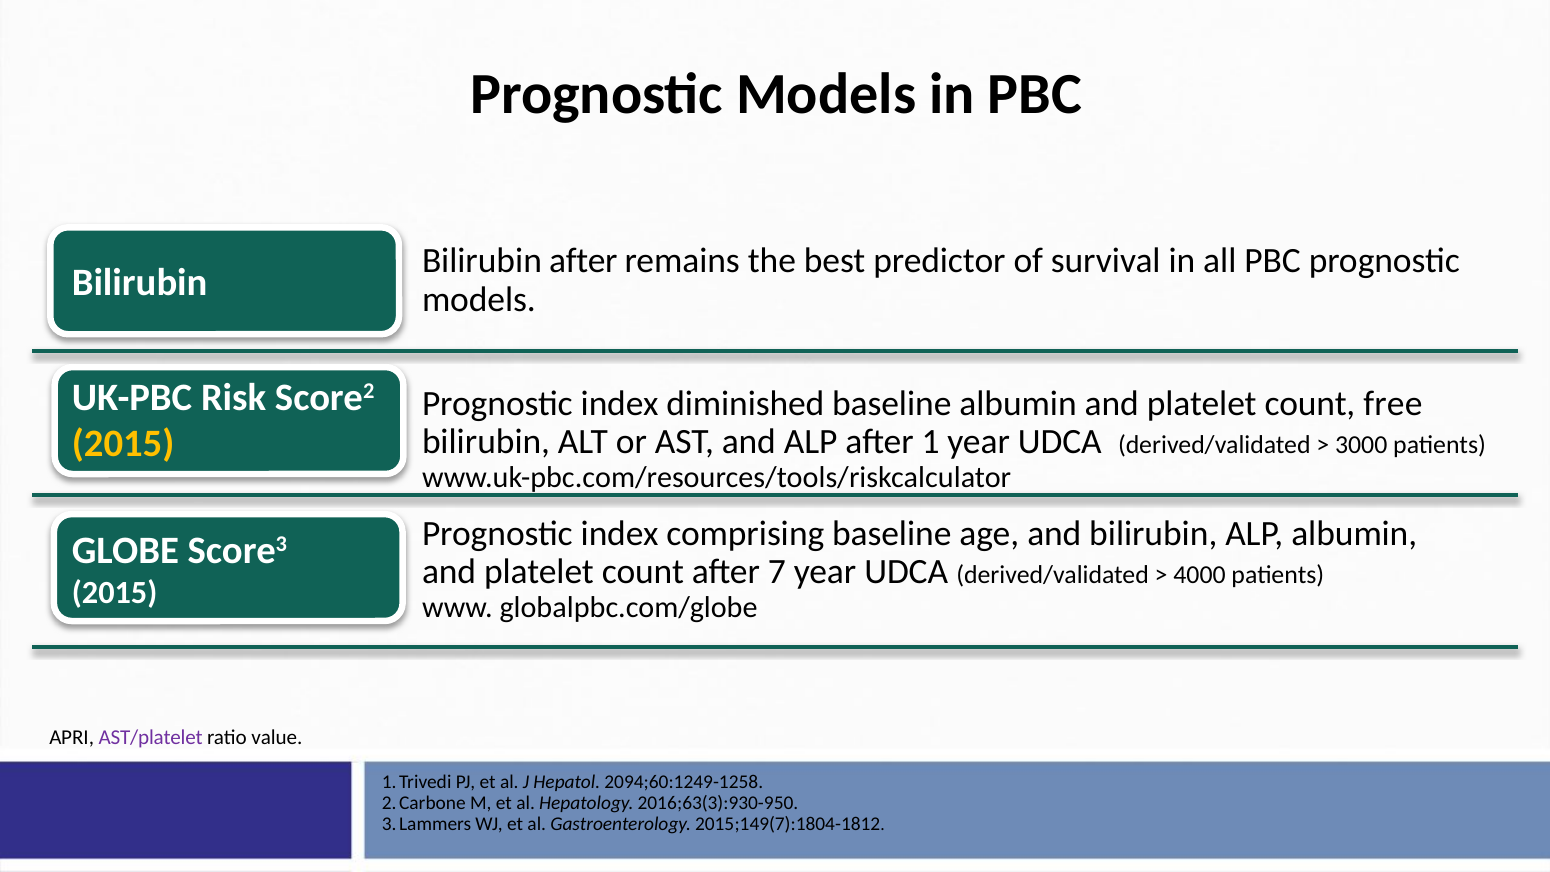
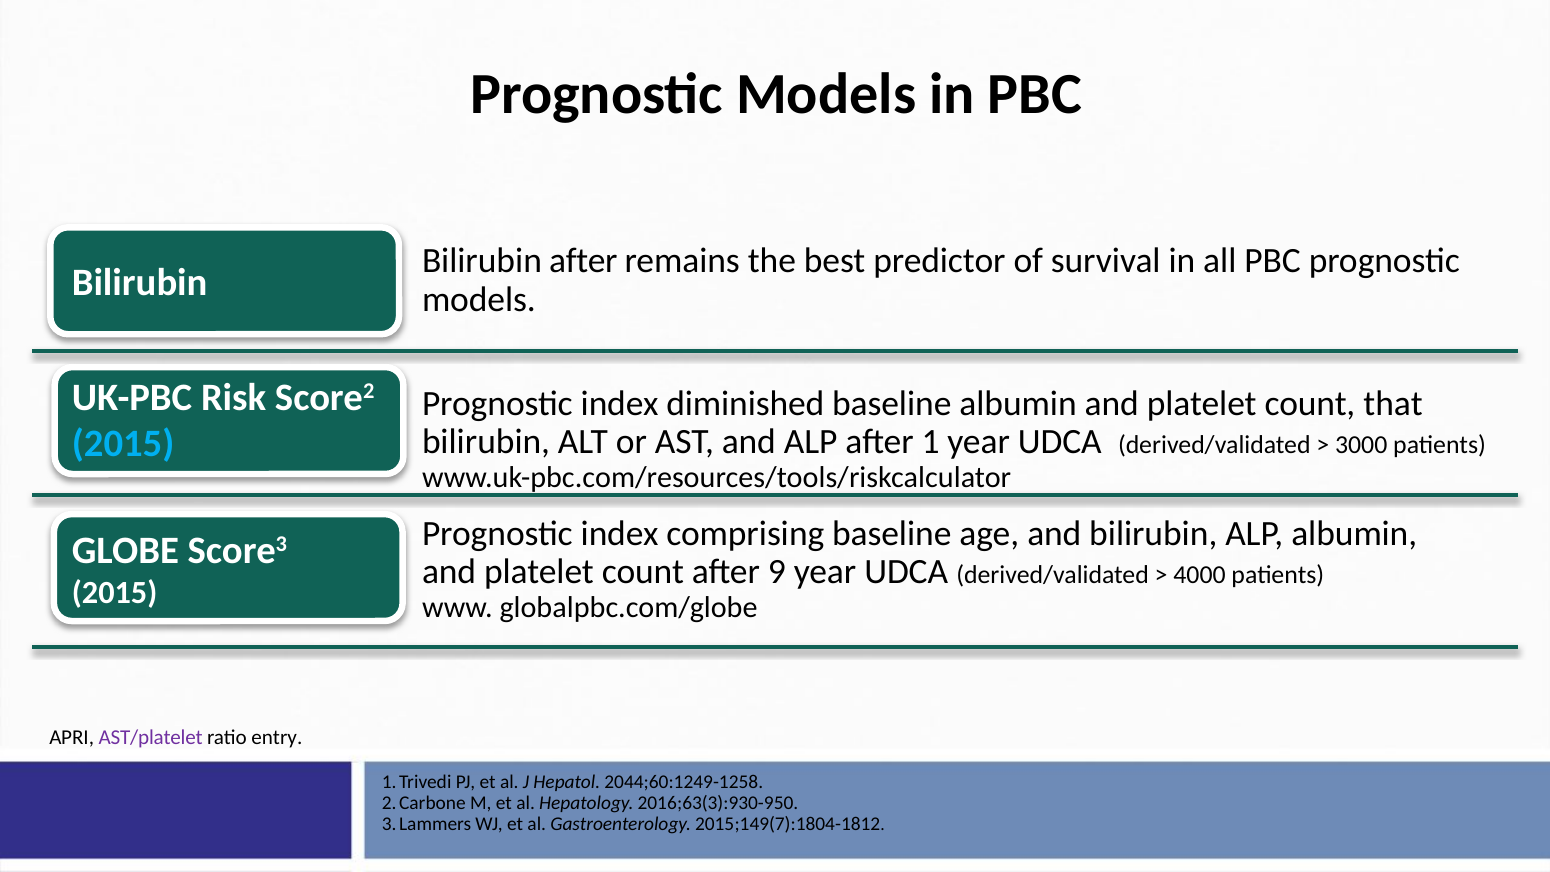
free: free -> that
2015 at (123, 444) colour: yellow -> light blue
7: 7 -> 9
value: value -> entry
2094;60:1249-1258: 2094;60:1249-1258 -> 2044;60:1249-1258
